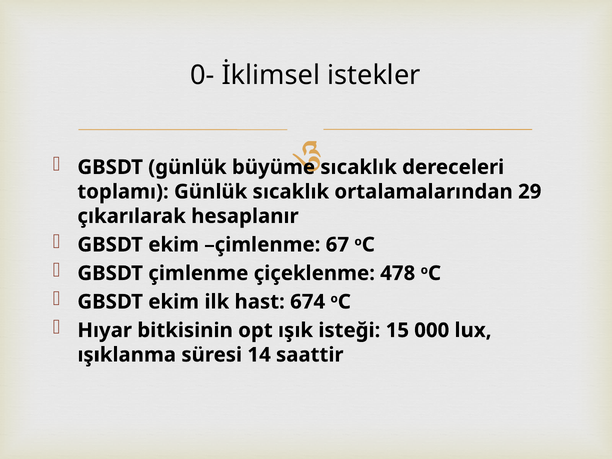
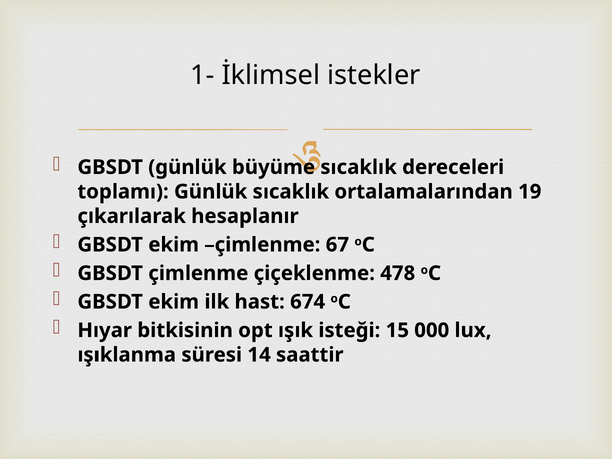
0-: 0- -> 1-
29: 29 -> 19
